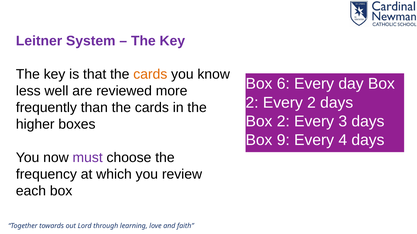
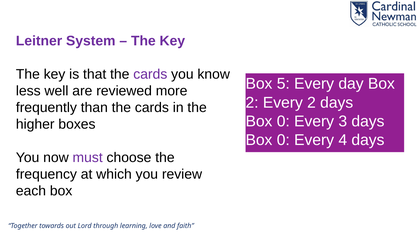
cards at (150, 75) colour: orange -> purple
6: 6 -> 5
2 at (283, 122): 2 -> 0
9 at (283, 140): 9 -> 0
